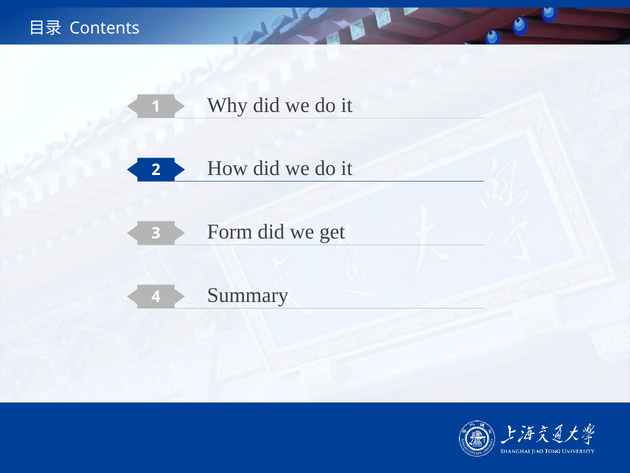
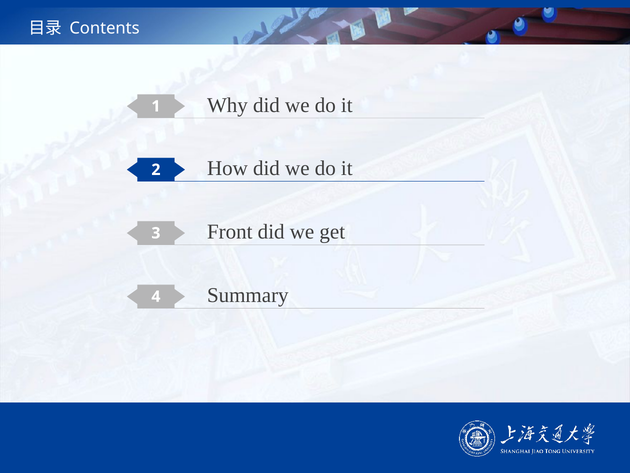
Form: Form -> Front
